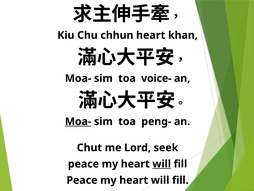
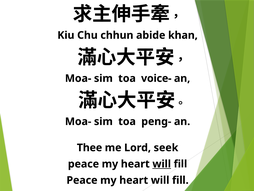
chhun heart: heart -> abide
Moa- at (78, 121) underline: present -> none
Chut: Chut -> Thee
